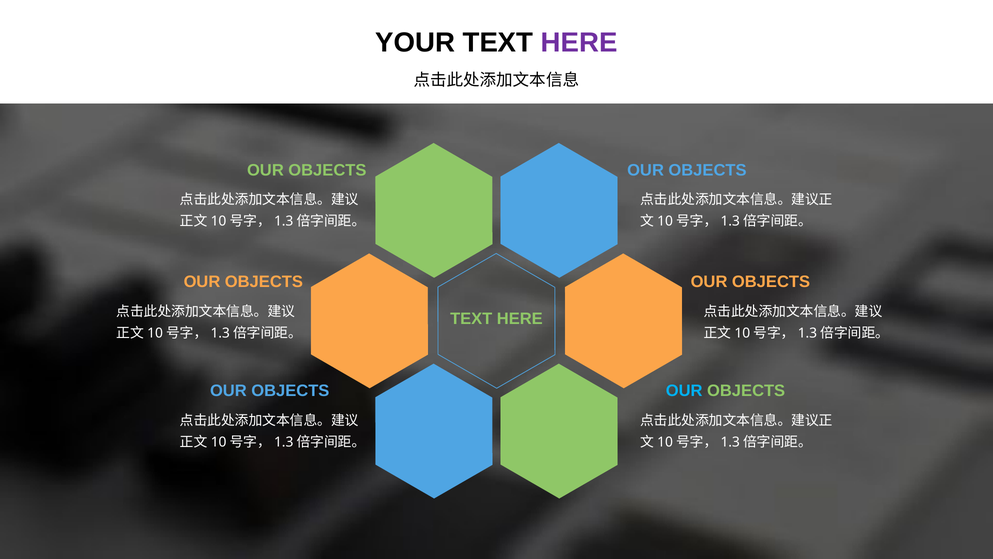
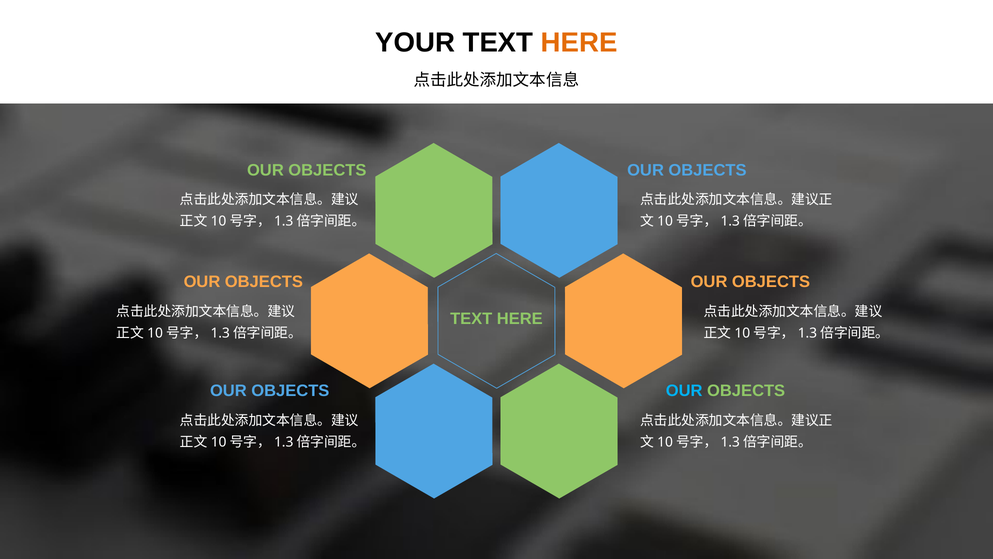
HERE at (579, 43) colour: purple -> orange
